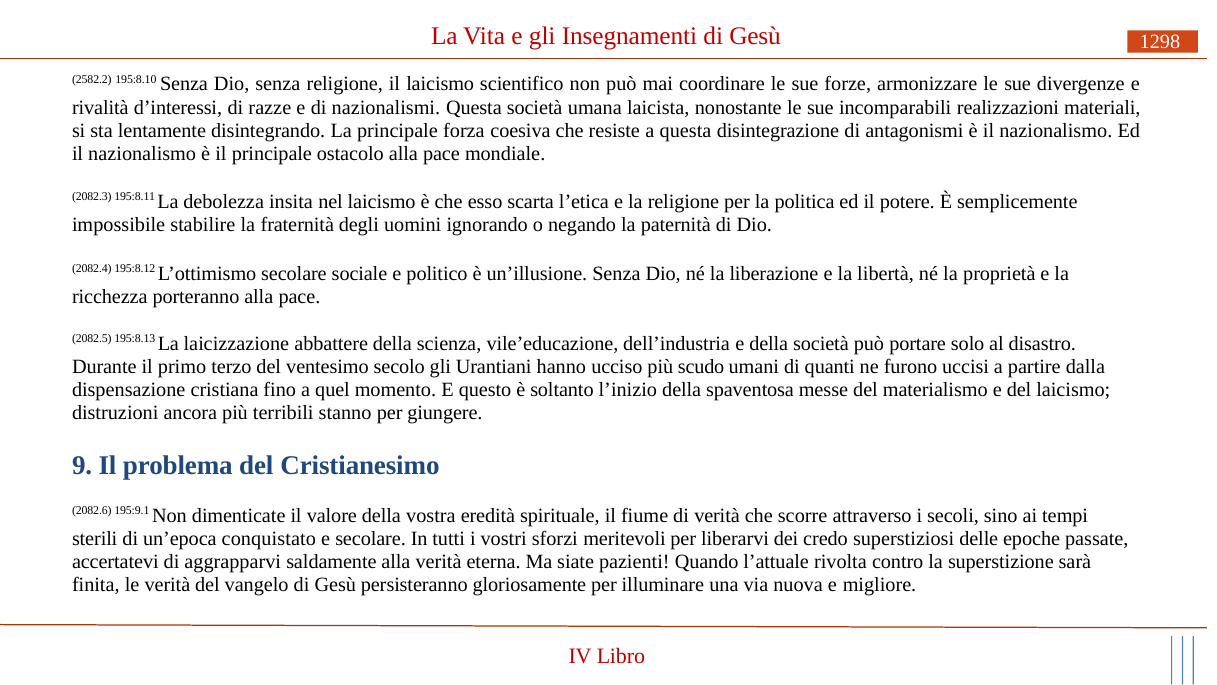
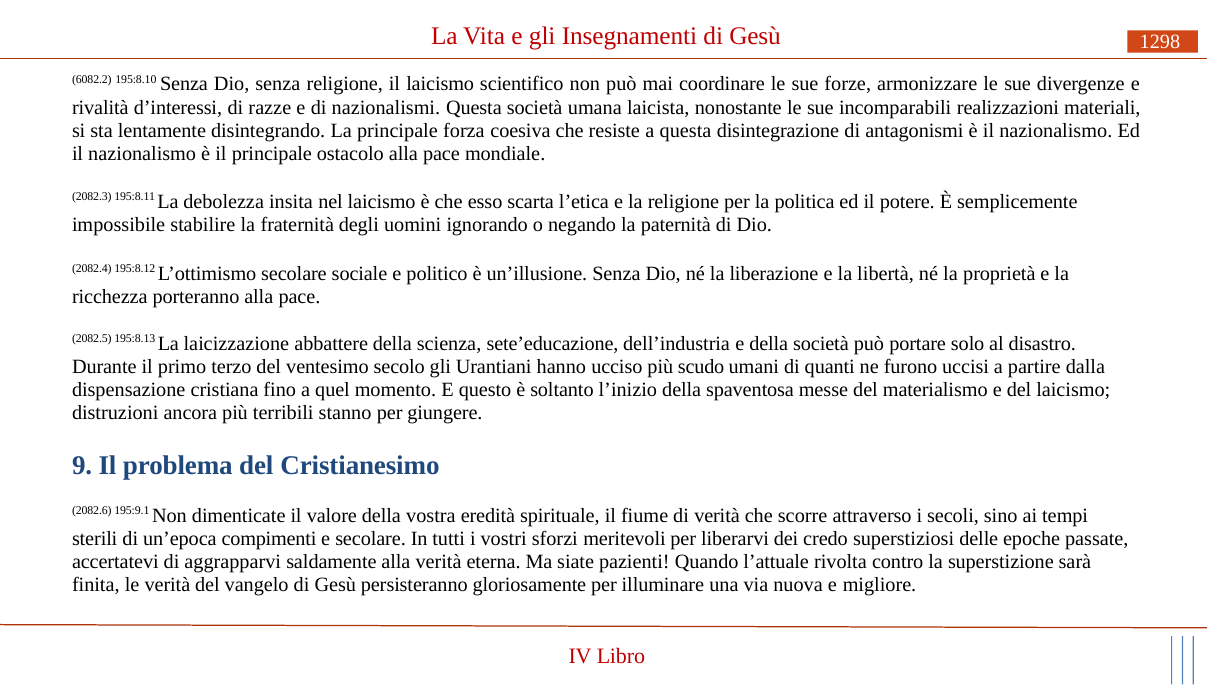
2582.2: 2582.2 -> 6082.2
vile’educazione: vile’educazione -> sete’educazione
conquistato: conquistato -> compimenti
